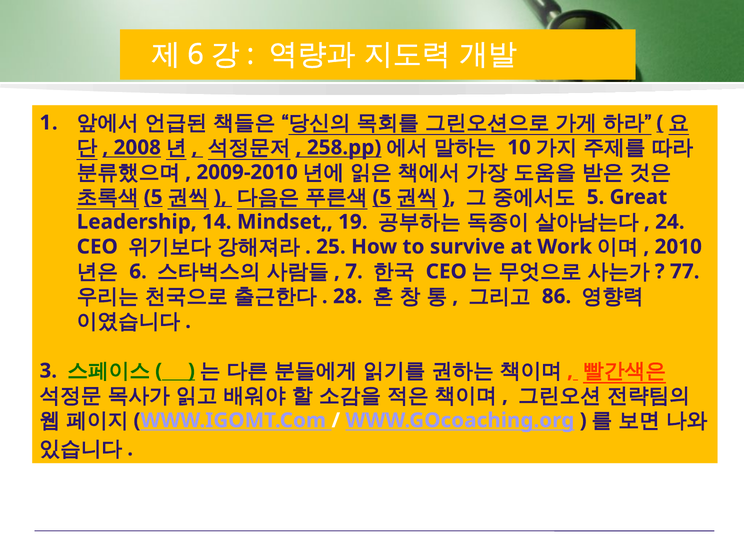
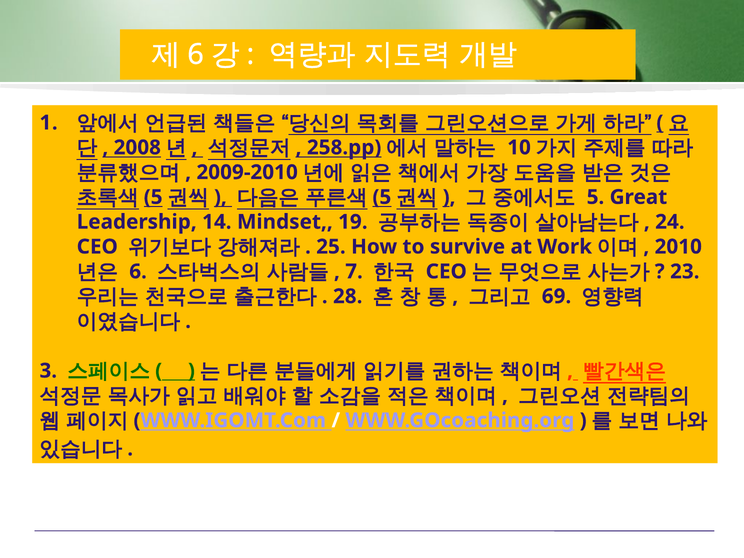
77: 77 -> 23
86: 86 -> 69
